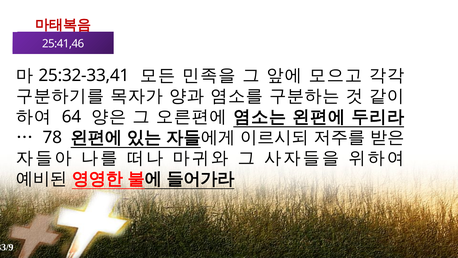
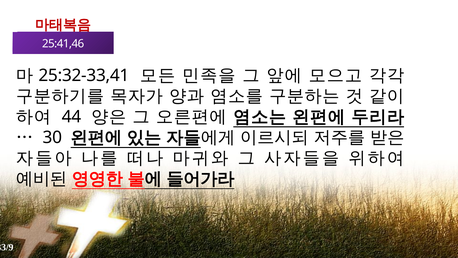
64: 64 -> 44
78: 78 -> 30
